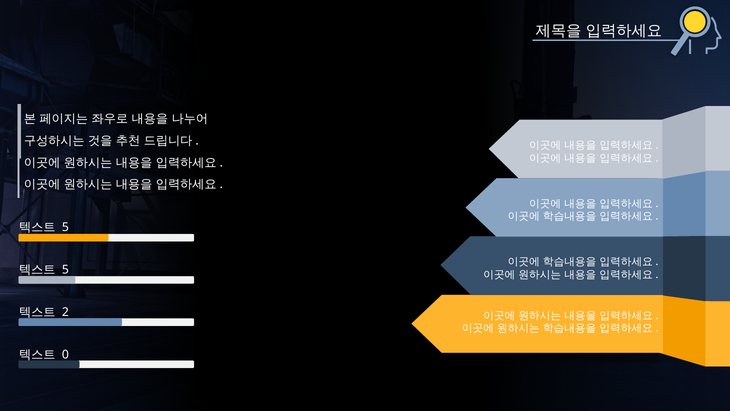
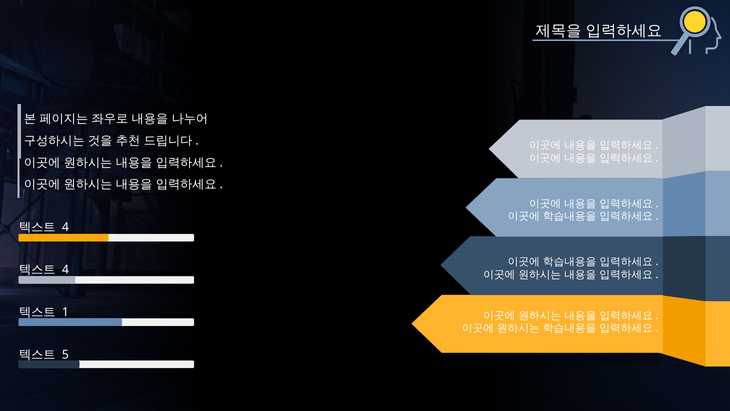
5 at (65, 227): 5 -> 4
5 at (65, 270): 5 -> 4
2: 2 -> 1
0: 0 -> 5
